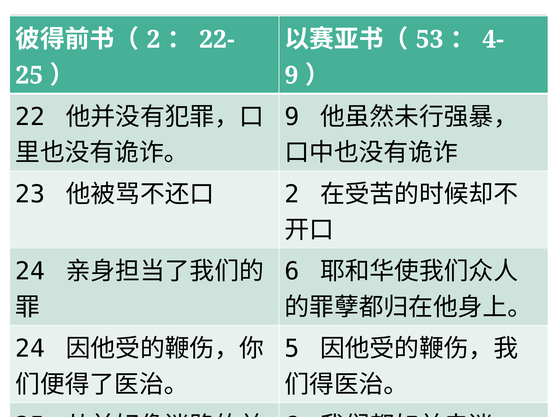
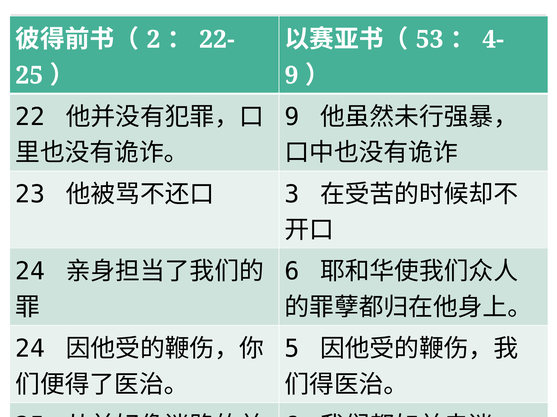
2 at (292, 195): 2 -> 3
